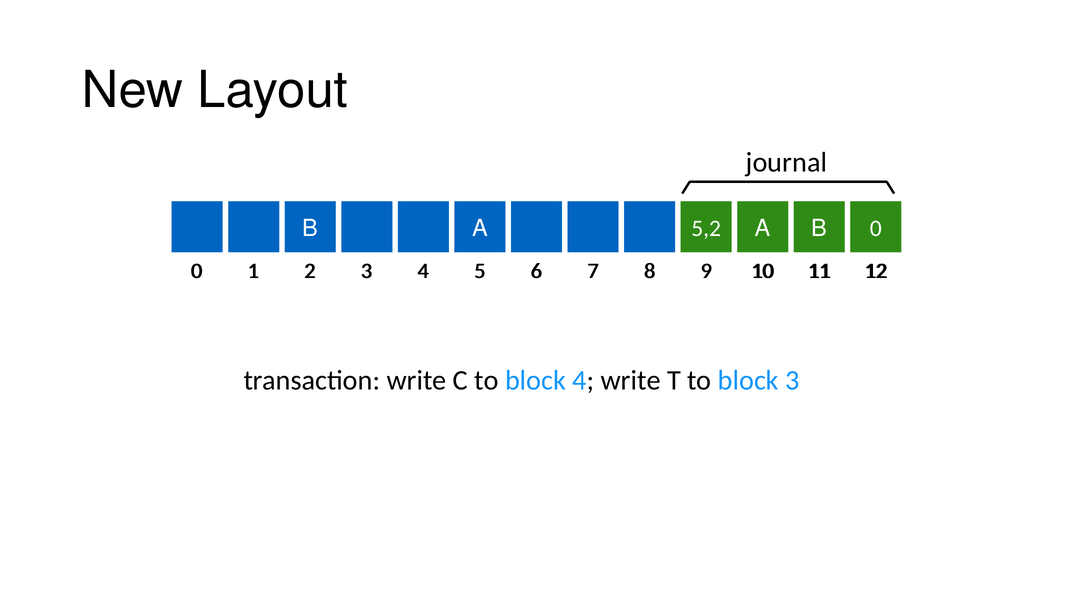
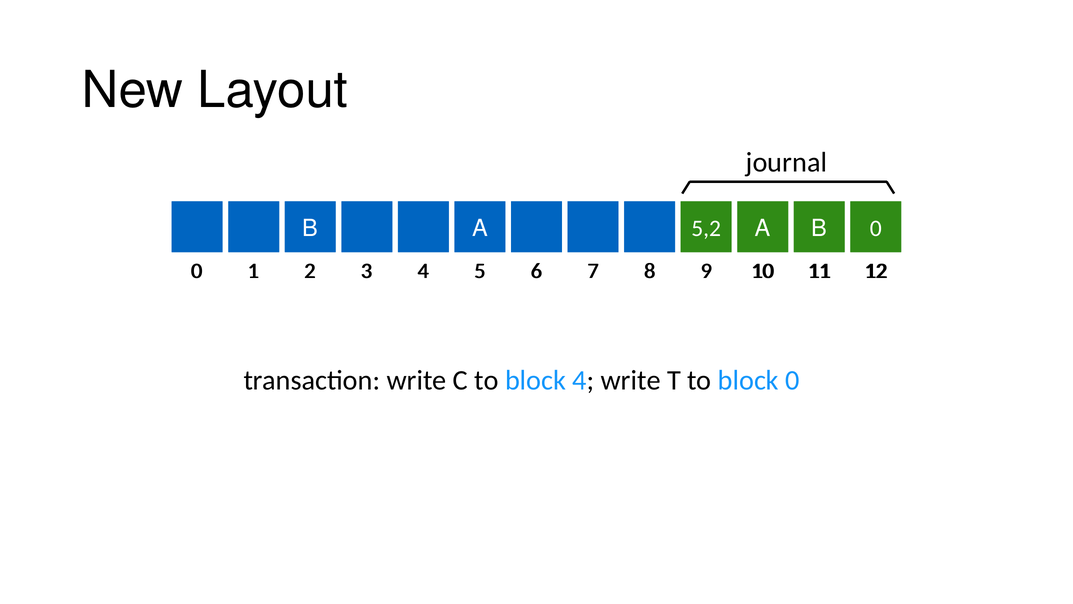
block 3: 3 -> 0
